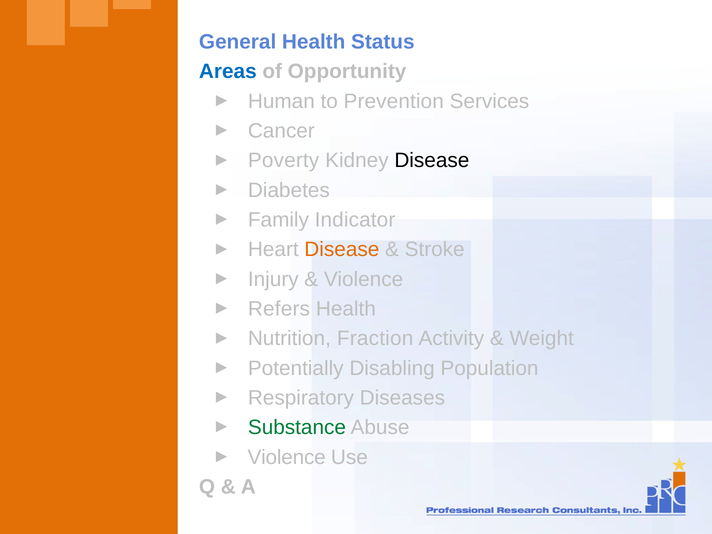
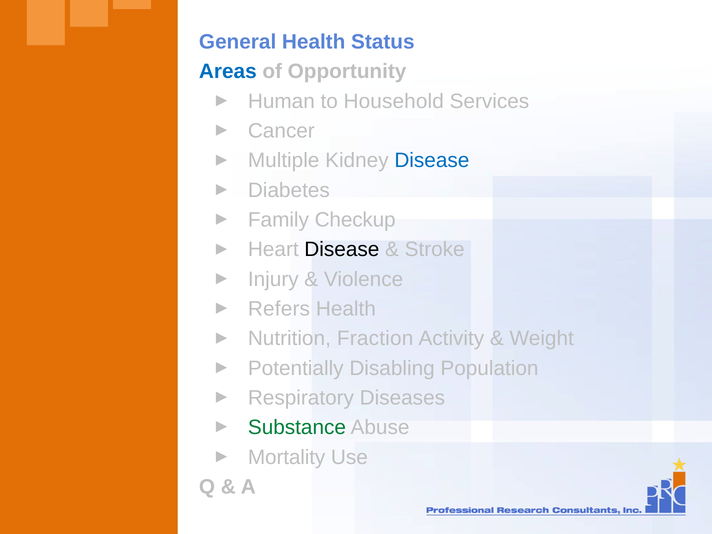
Prevention: Prevention -> Household
Poverty: Poverty -> Multiple
Disease at (432, 161) colour: black -> blue
Indicator: Indicator -> Checkup
Disease at (342, 250) colour: orange -> black
Violence at (287, 457): Violence -> Mortality
